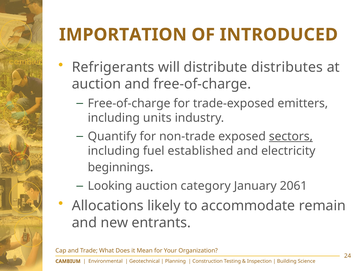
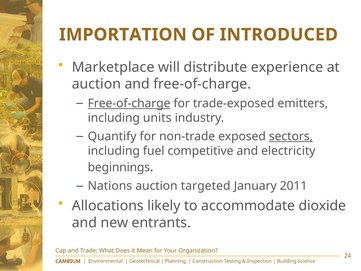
Refrigerants: Refrigerants -> Marketplace
distributes: distributes -> experience
Free-of-charge at (129, 103) underline: none -> present
established: established -> competitive
Looking: Looking -> Nations
category: category -> targeted
2061: 2061 -> 2011
remain: remain -> dioxide
